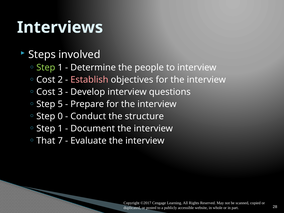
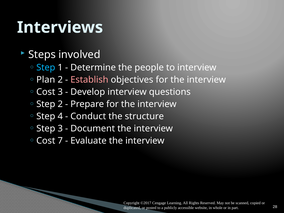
Step at (46, 68) colour: light green -> light blue
Cost at (46, 80): Cost -> Plan
Step 5: 5 -> 2
0: 0 -> 4
1 at (60, 129): 1 -> 3
That at (46, 141): That -> Cost
